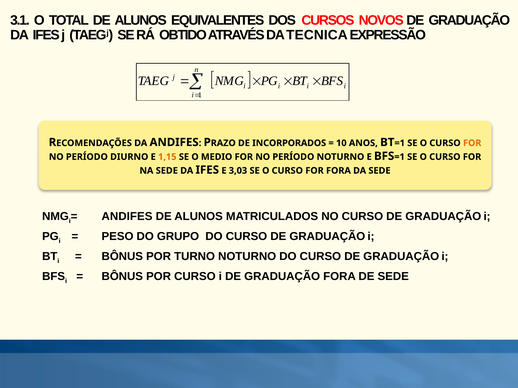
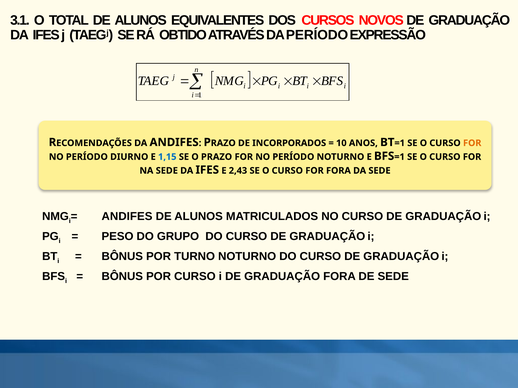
DA TECNICA: TECNICA -> PERÍODO
1,15 colour: orange -> blue
O MEDIO: MEDIO -> PRAZO
3,03: 3,03 -> 2,43
